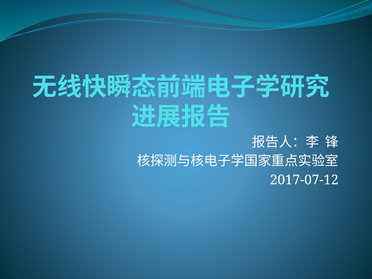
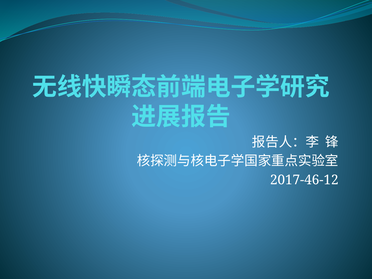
2017-07-12: 2017-07-12 -> 2017-46-12
